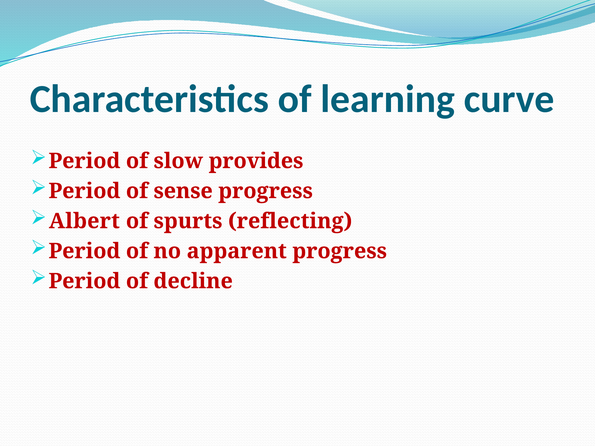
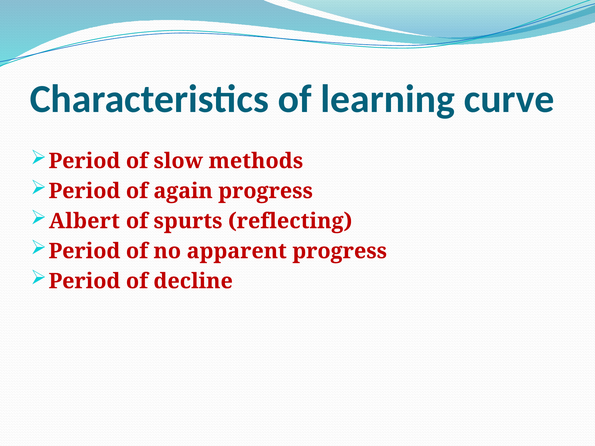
provides: provides -> methods
sense: sense -> again
